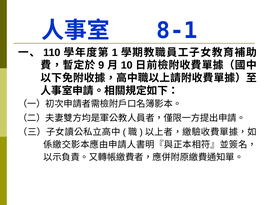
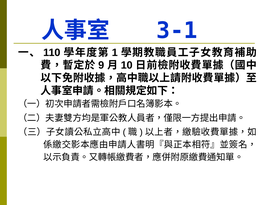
8-1: 8-1 -> 3-1
